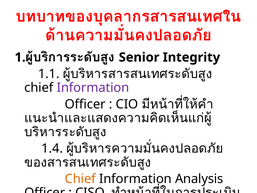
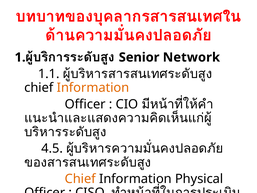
Integrity: Integrity -> Network
Information at (93, 88) colour: purple -> orange
1.4: 1.4 -> 4.5
Analysis: Analysis -> Physical
